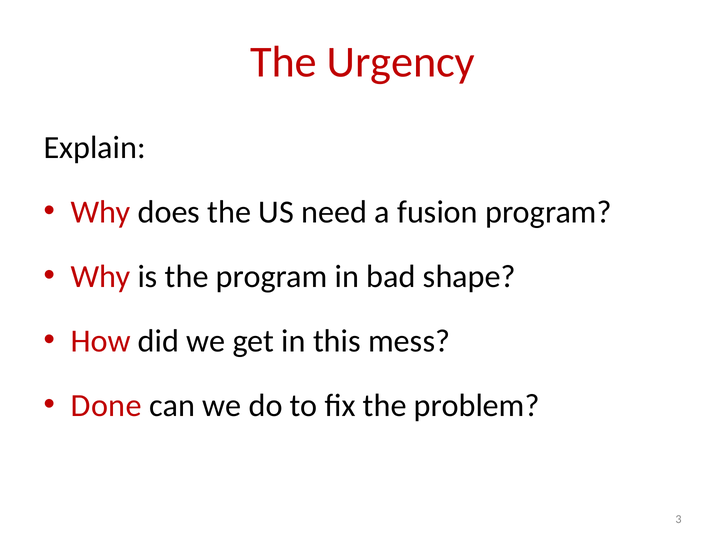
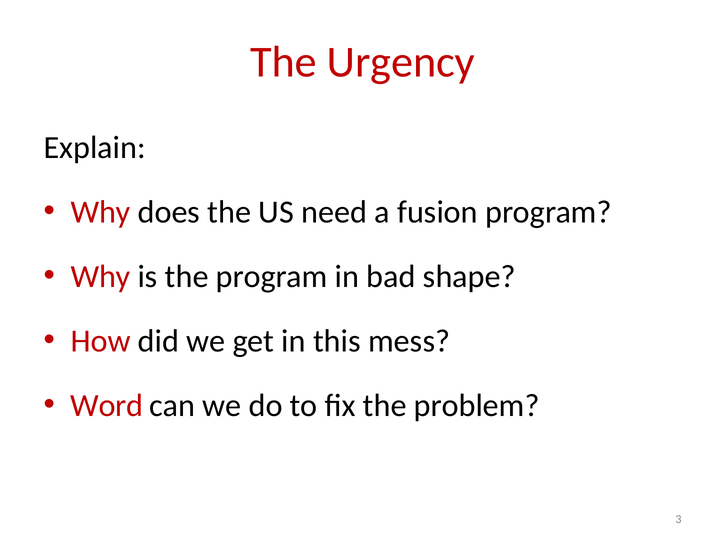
Done: Done -> Word
